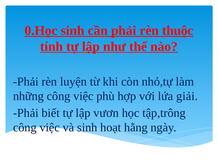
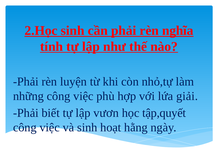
0.Học: 0.Học -> 2.Học
thuộc: thuộc -> nghĩa
tập,trông: tập,trông -> tập,quyết
